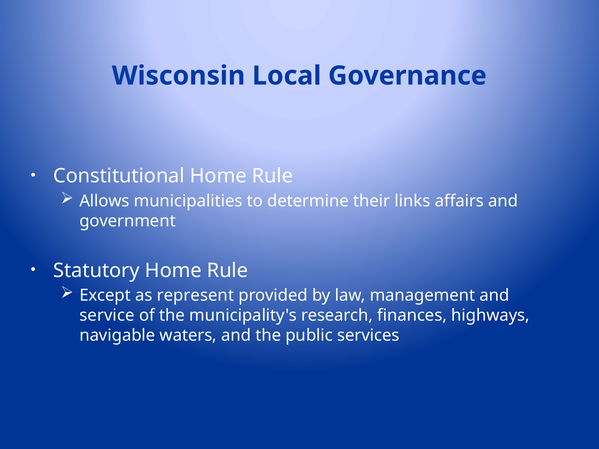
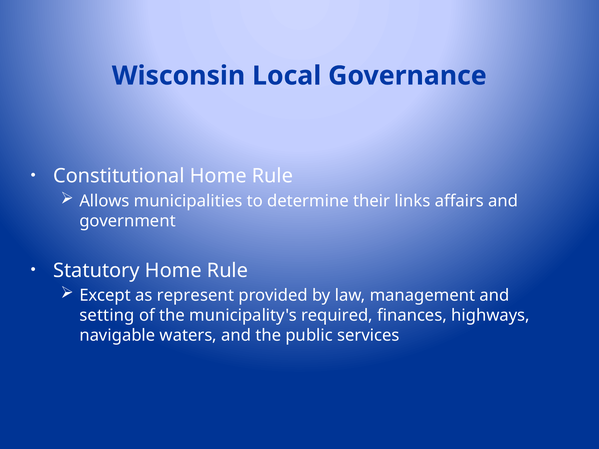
service: service -> setting
research: research -> required
